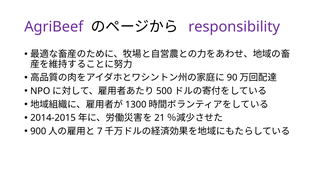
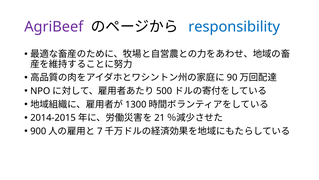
responsibility colour: purple -> blue
